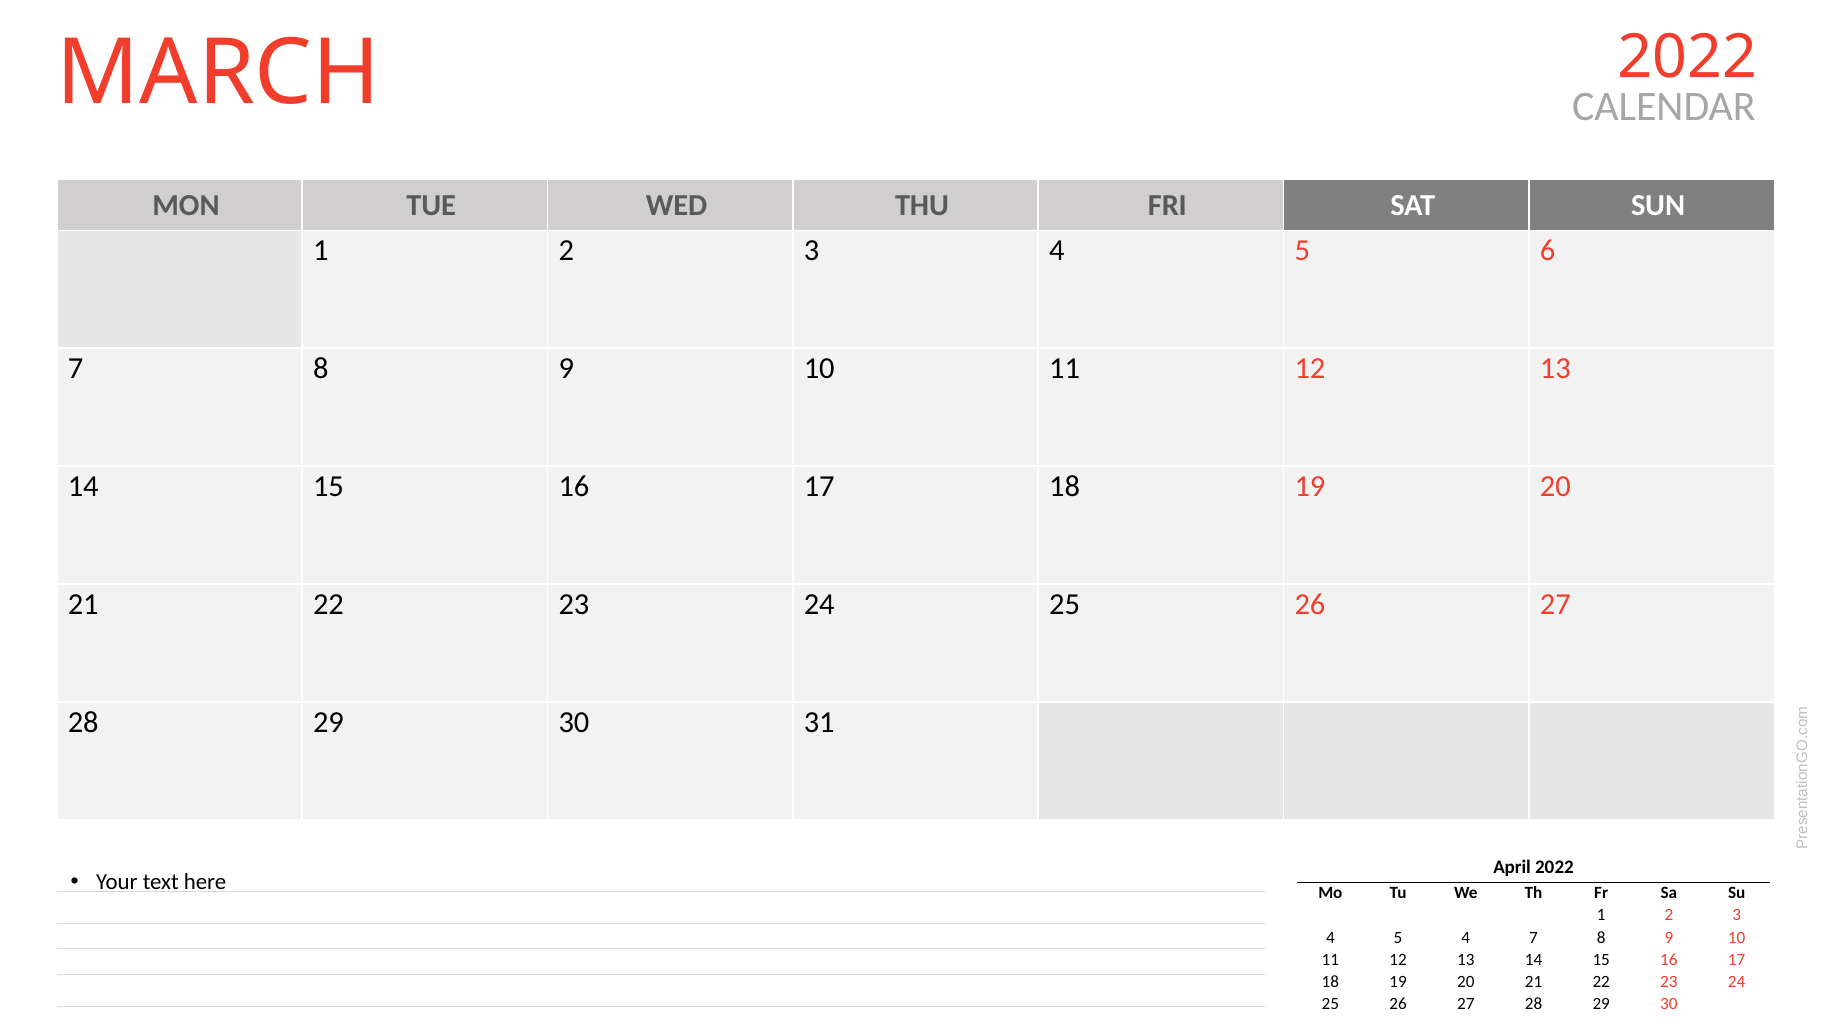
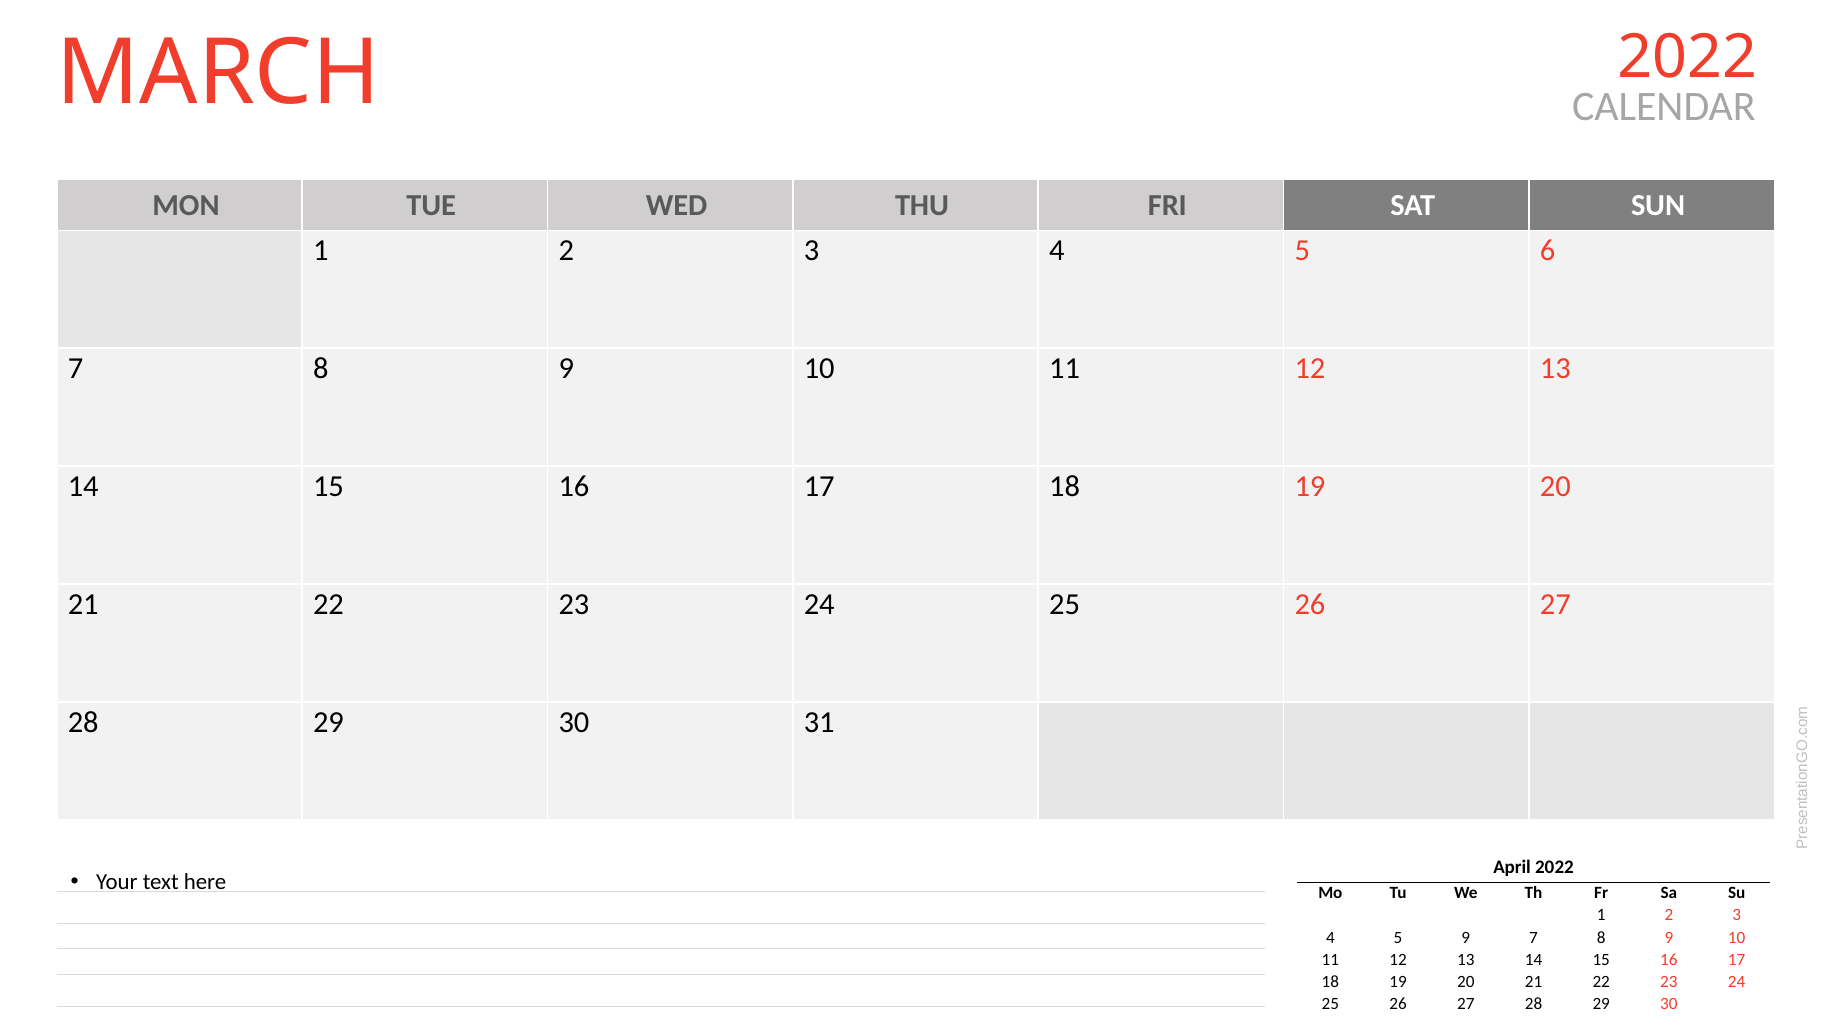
5 4: 4 -> 9
